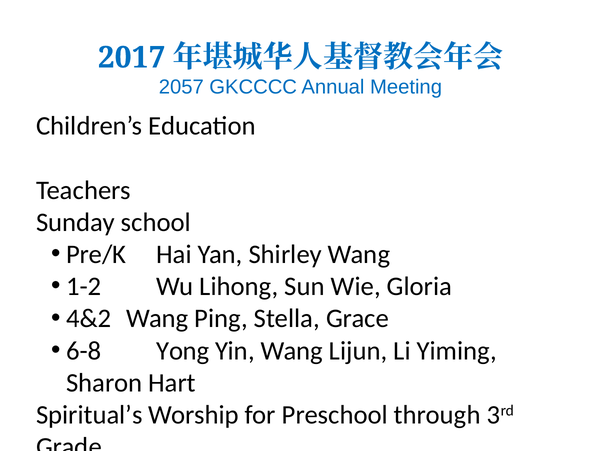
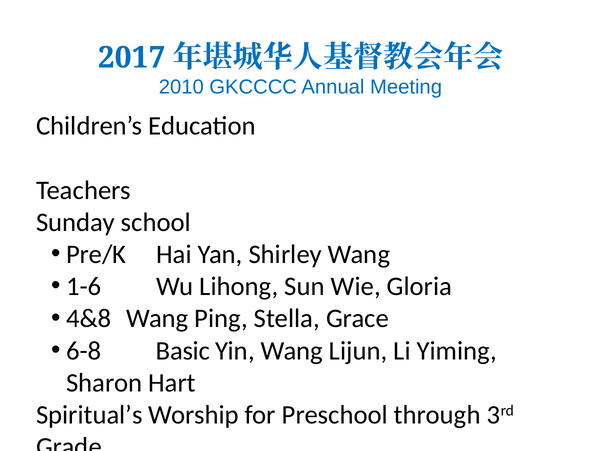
2057: 2057 -> 2010
1-2: 1-2 -> 1-6
4&2: 4&2 -> 4&8
Yong: Yong -> Basic
